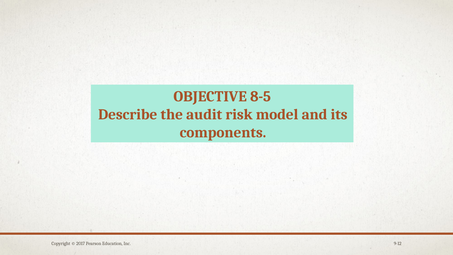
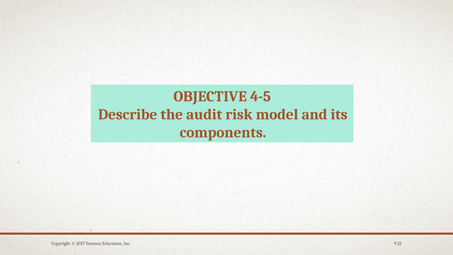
8-5: 8-5 -> 4-5
